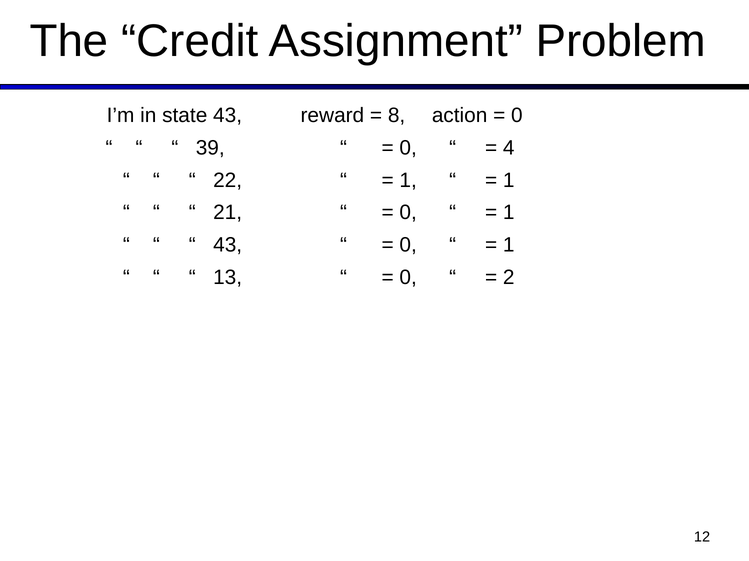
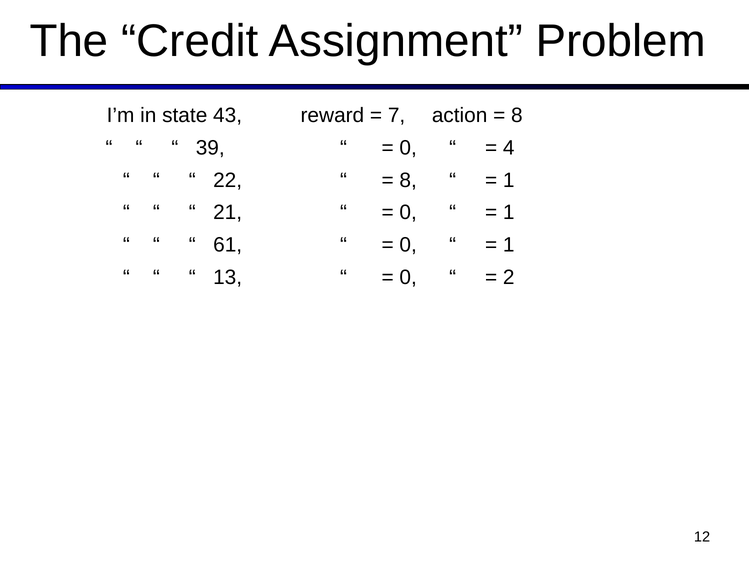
8: 8 -> 7
0 at (517, 116): 0 -> 8
1 at (408, 180): 1 -> 8
43 at (228, 245): 43 -> 61
